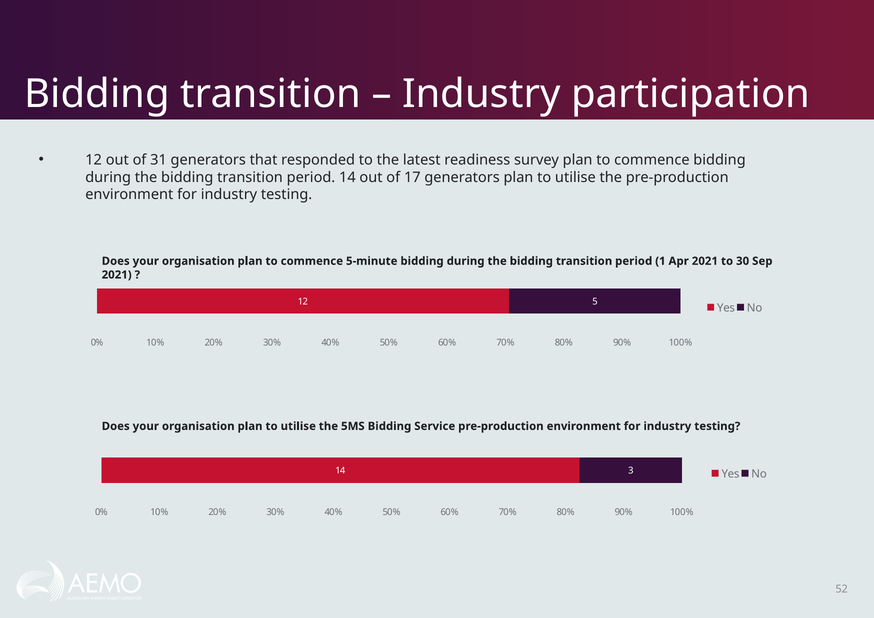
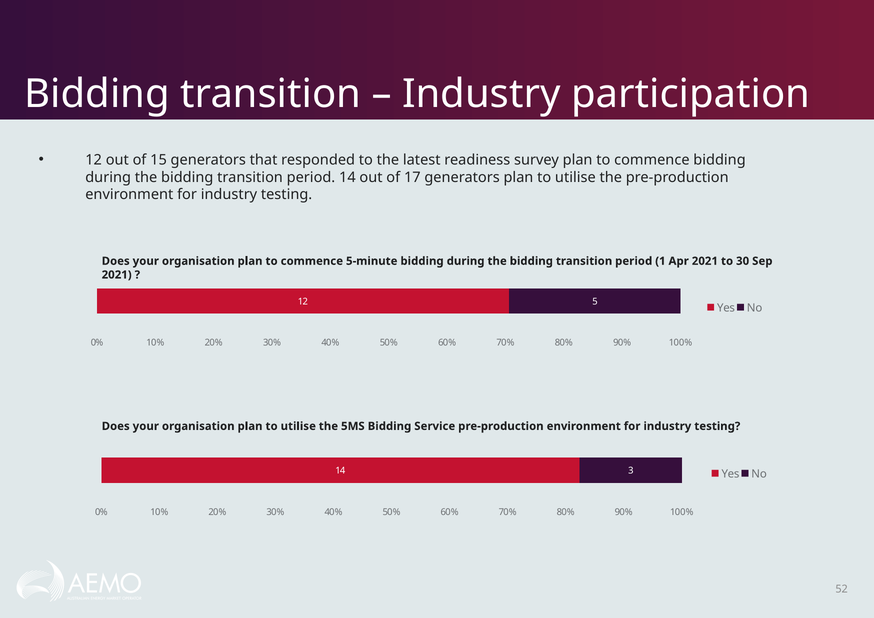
31: 31 -> 15
